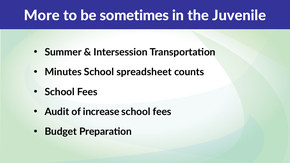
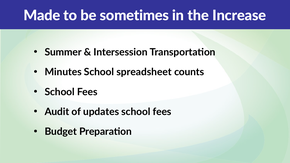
More: More -> Made
Juvenile: Juvenile -> Increase
increase: increase -> updates
